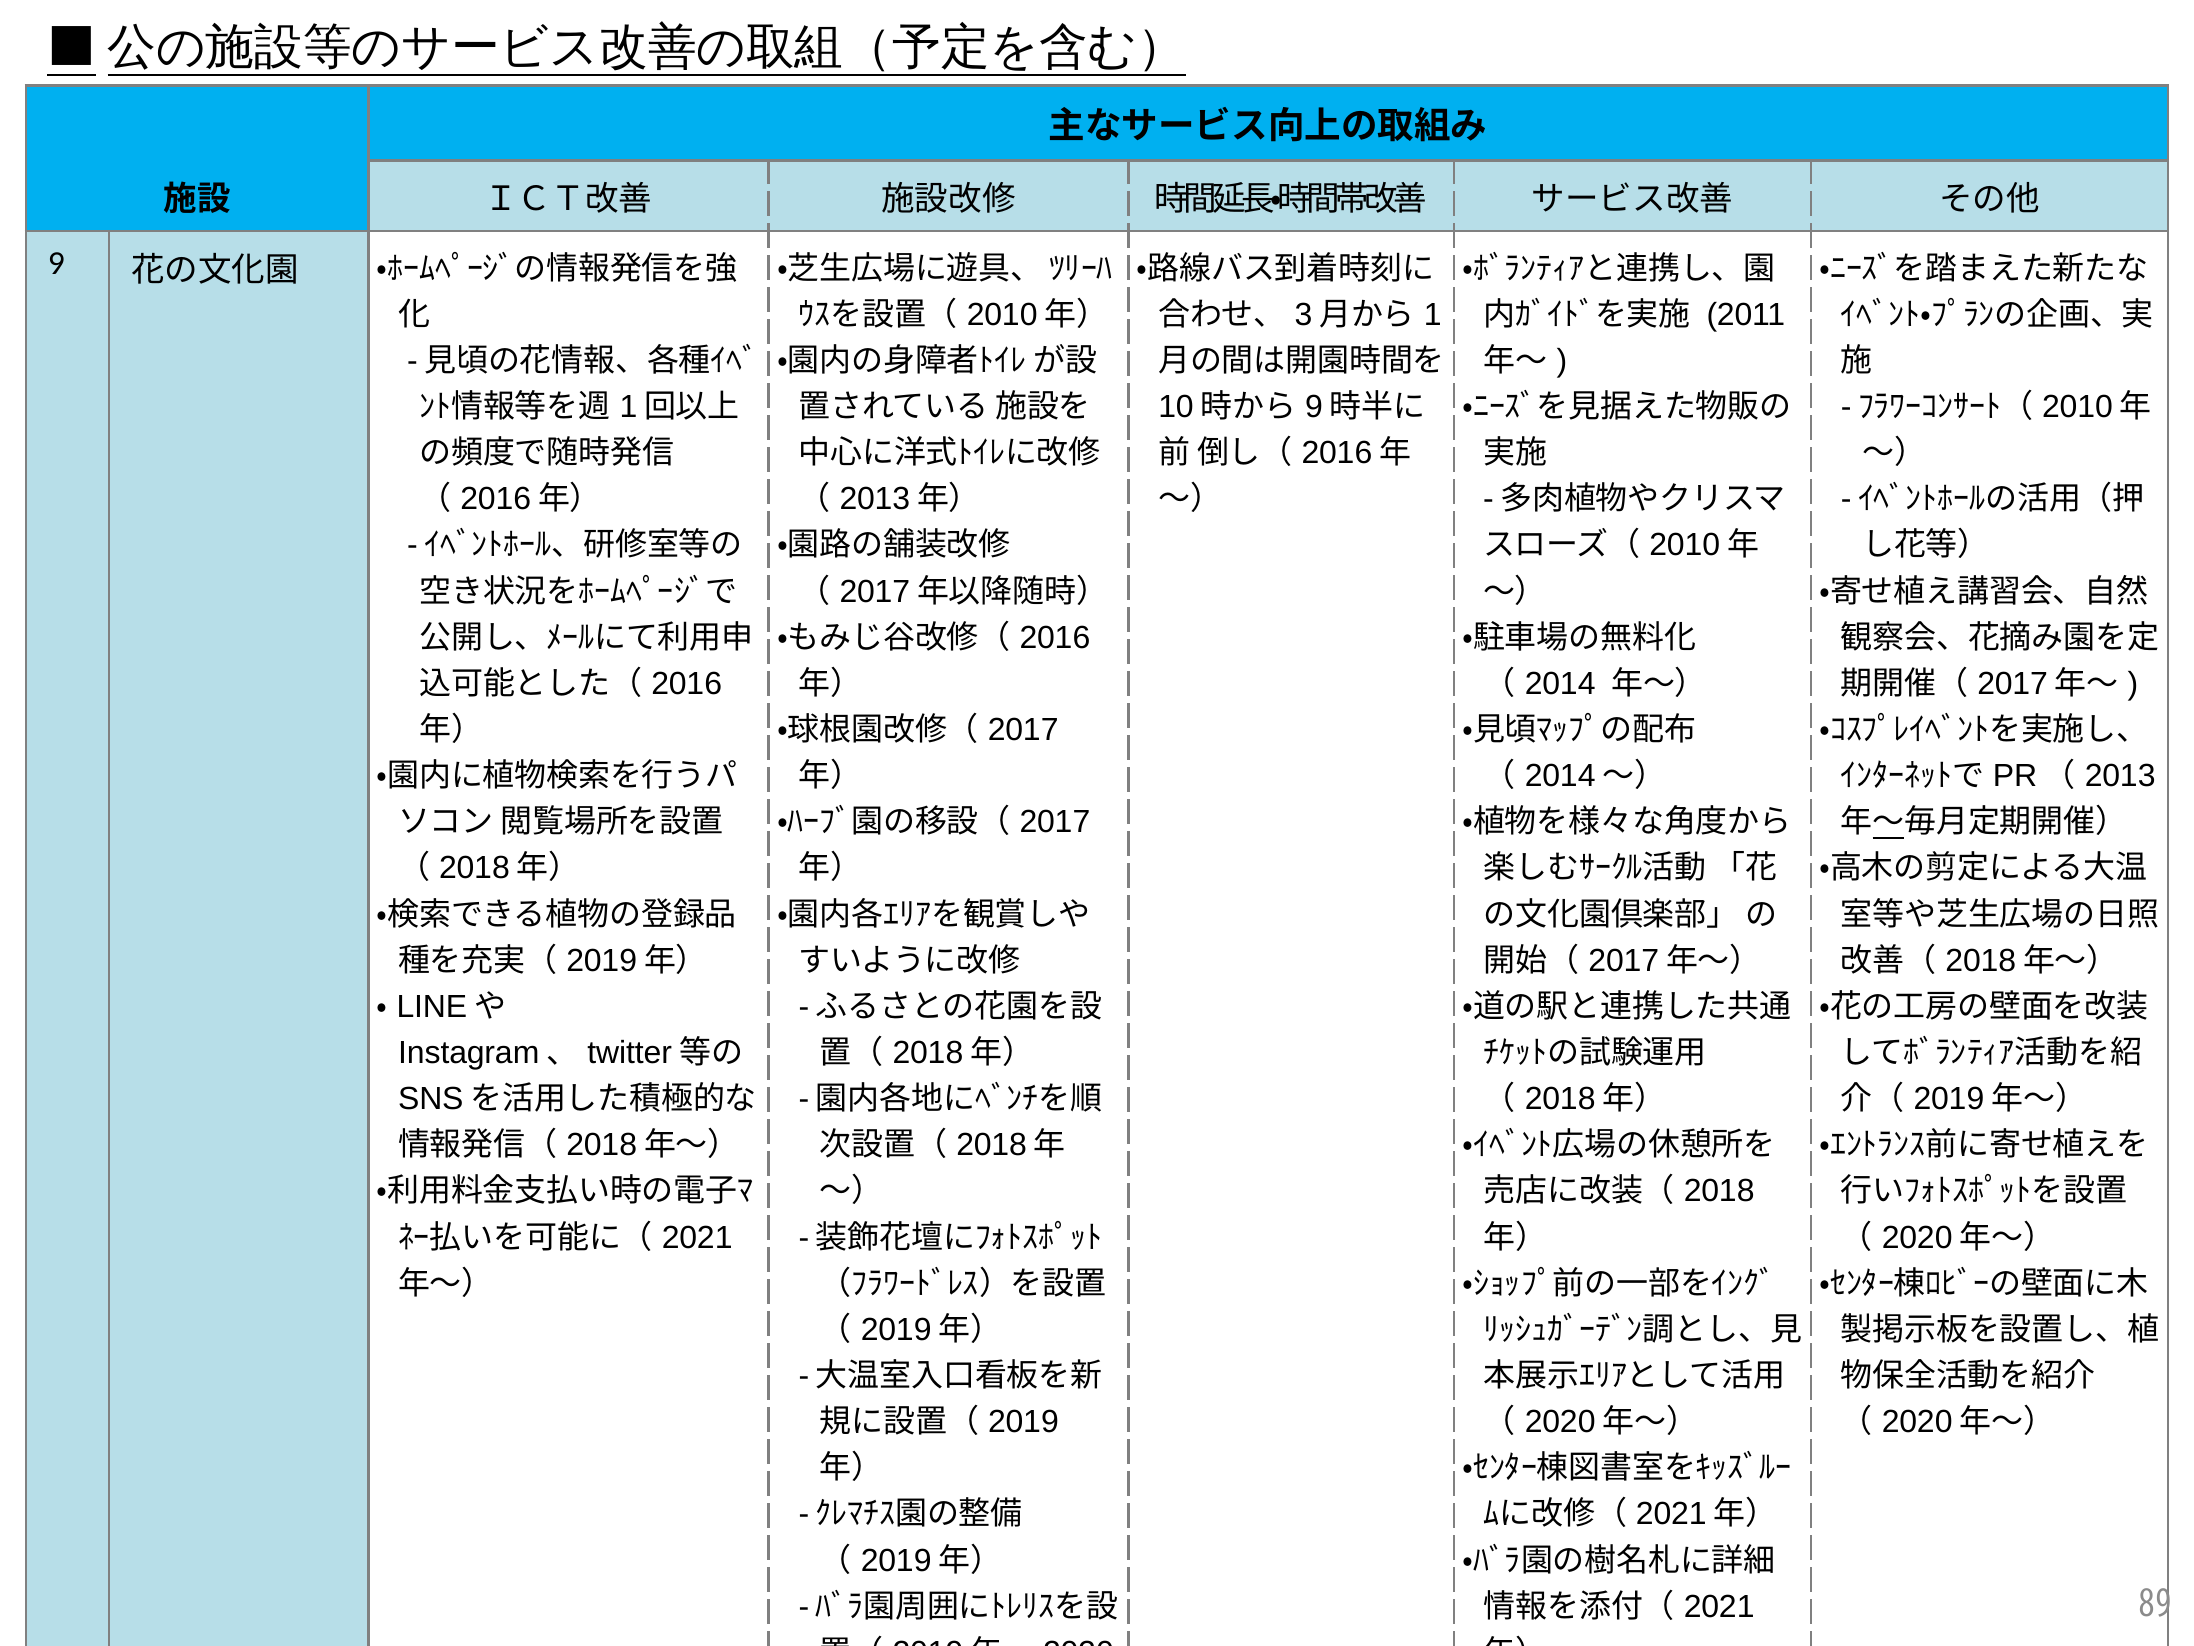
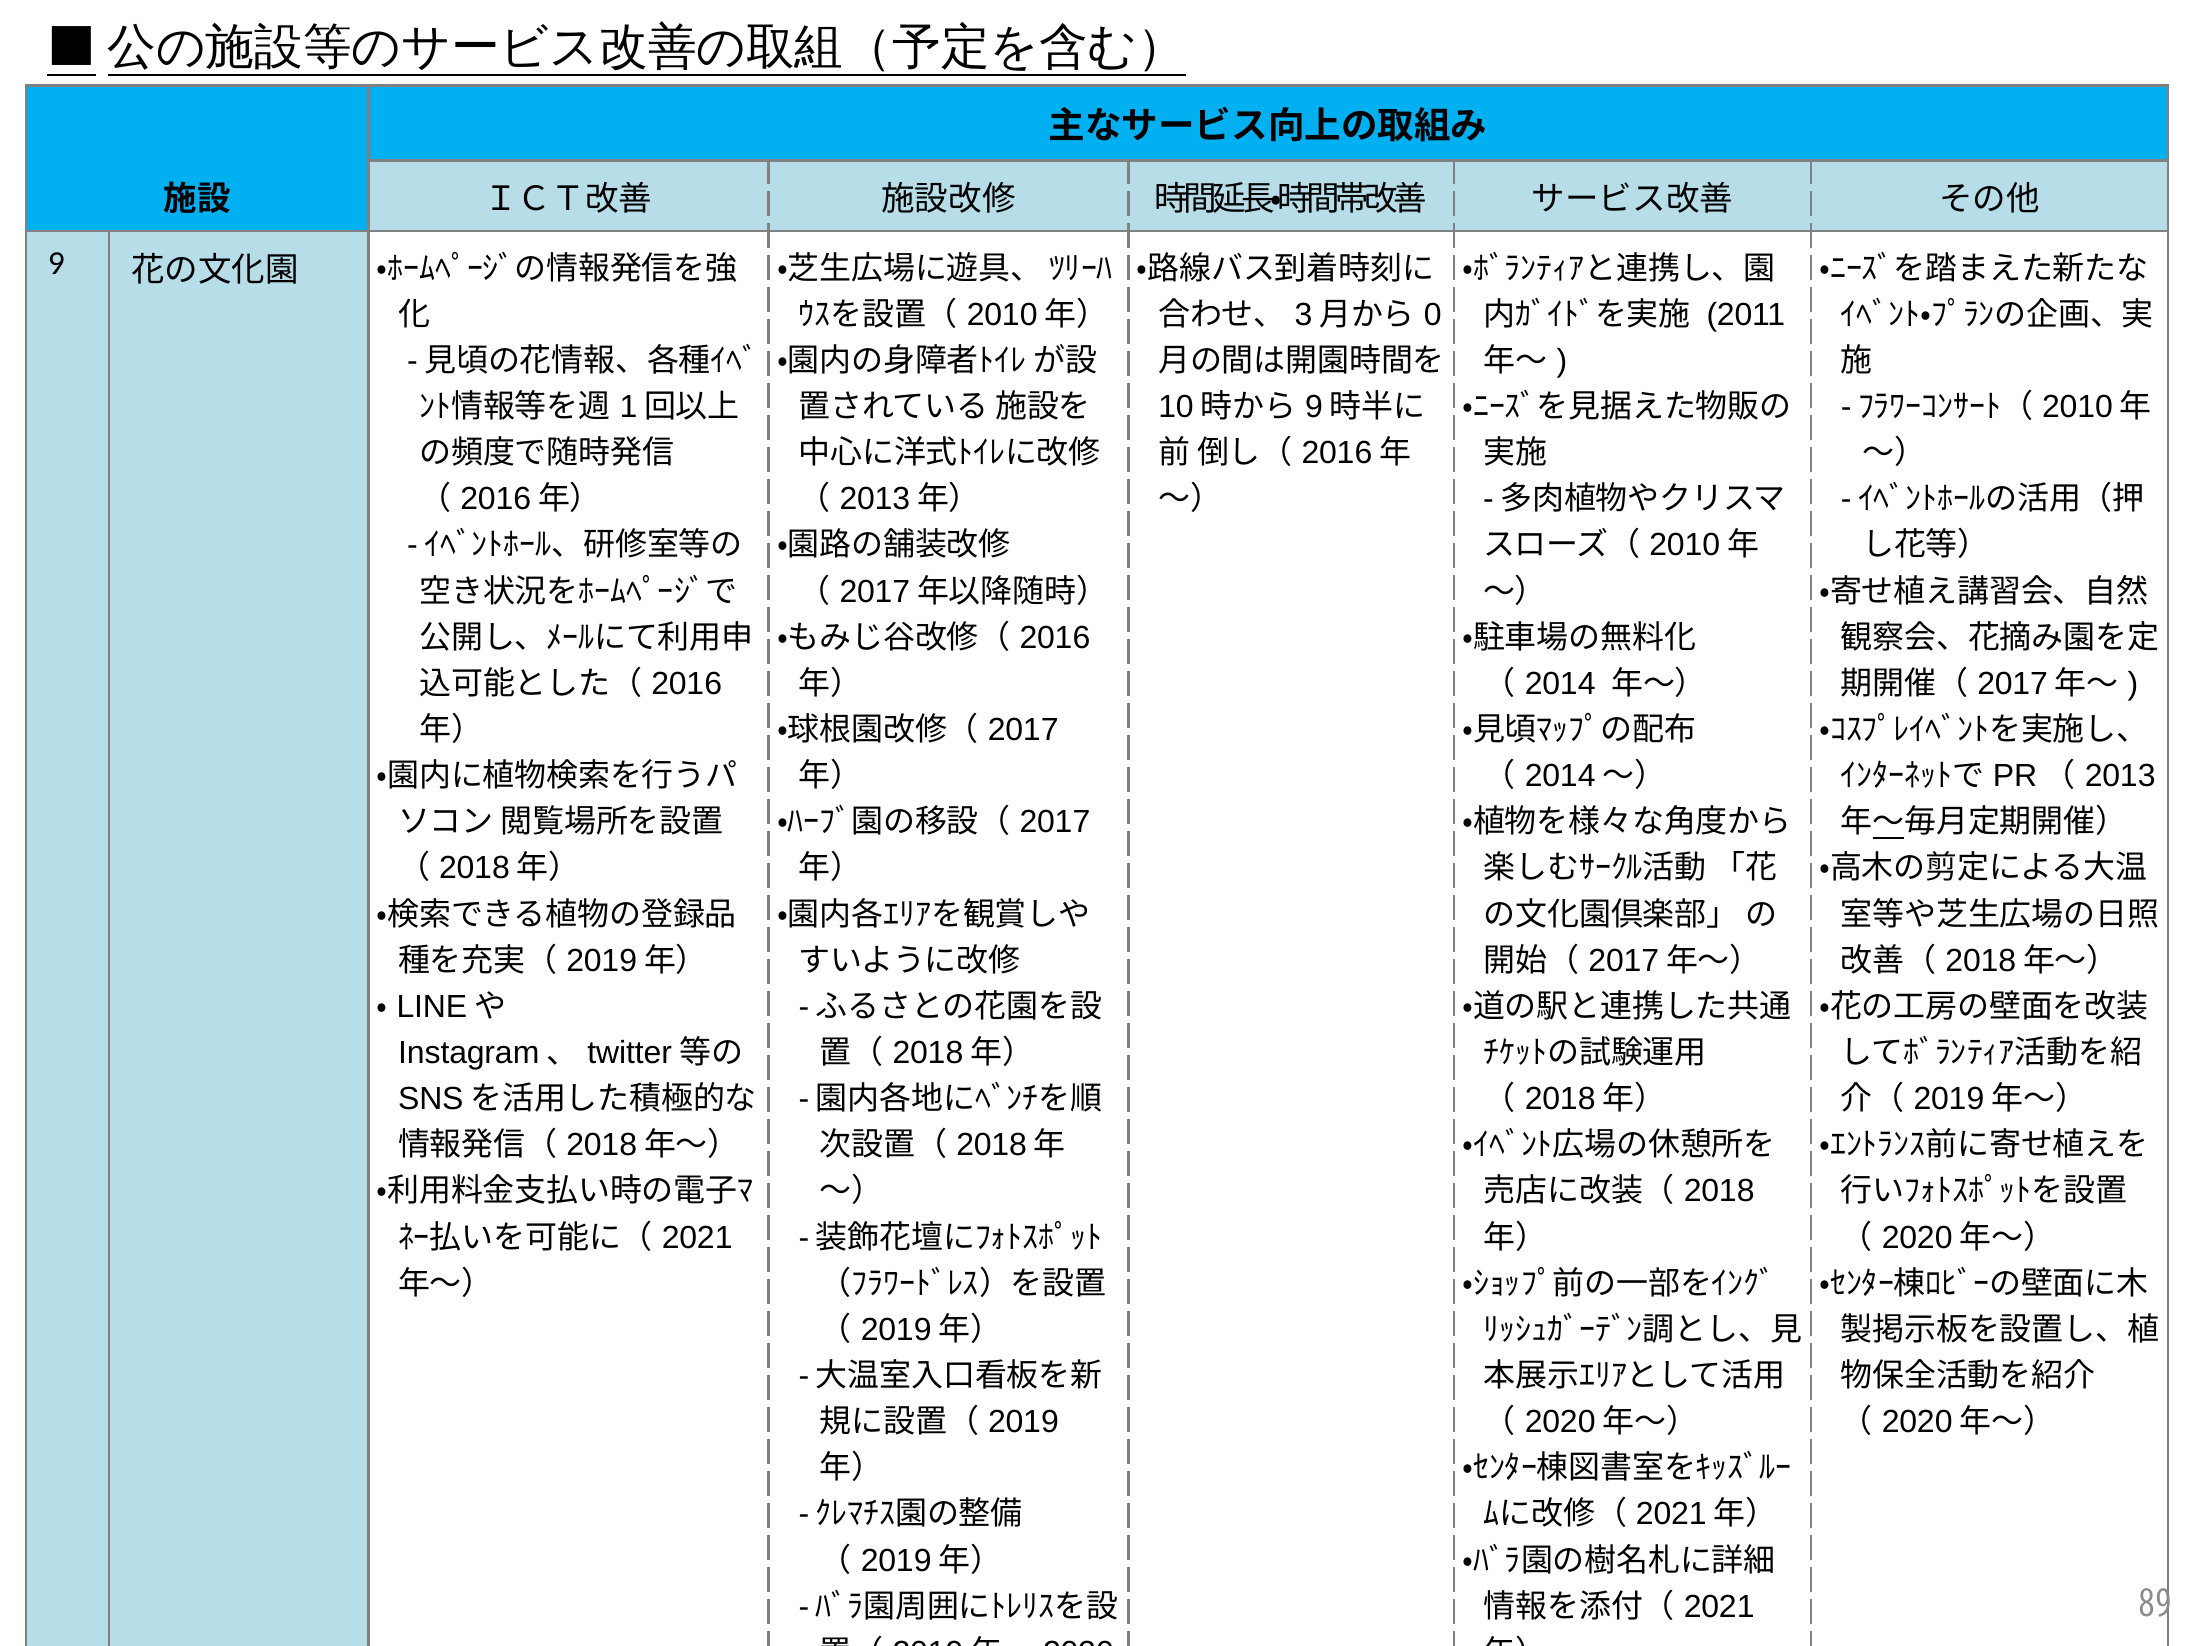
1: 1 -> 0
